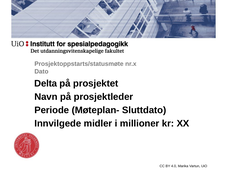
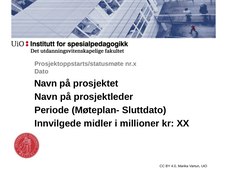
Delta at (46, 83): Delta -> Navn
